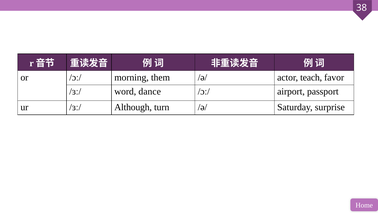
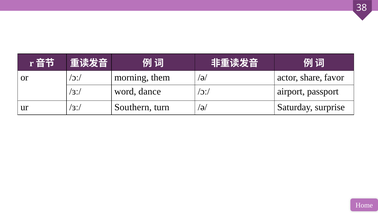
teach: teach -> share
Although: Although -> Southern
